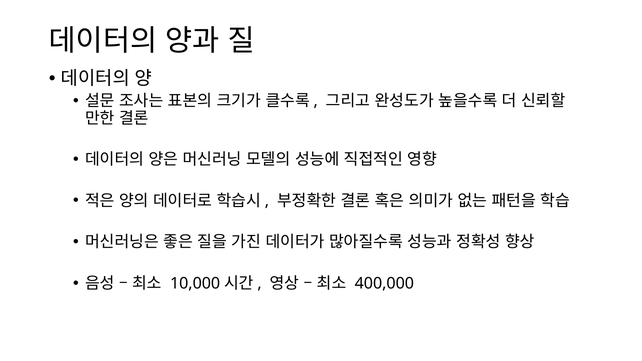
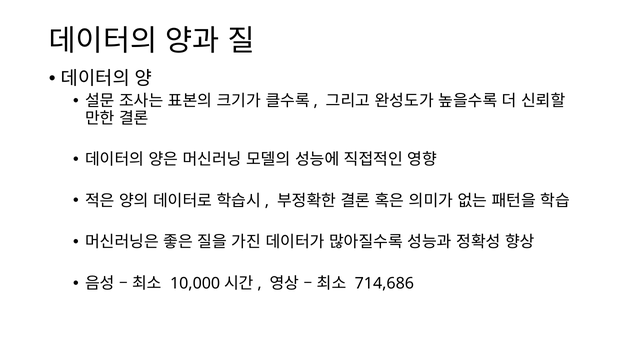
400,000: 400,000 -> 714,686
